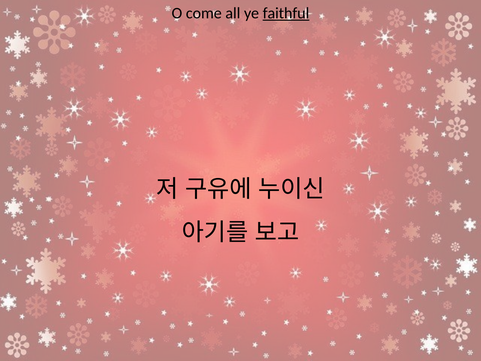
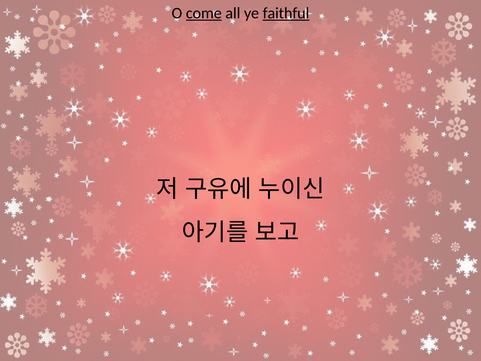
come underline: none -> present
